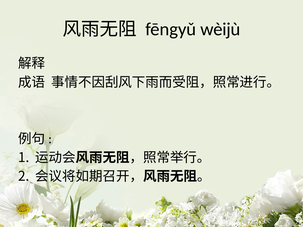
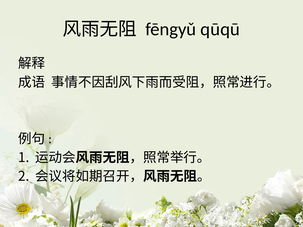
wèijù: wèijù -> qūqū
